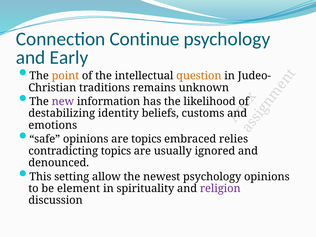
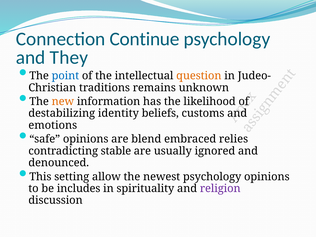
Early: Early -> They
point colour: orange -> blue
new colour: purple -> orange
are topics: topics -> blend
contradicting topics: topics -> stable
element: element -> includes
